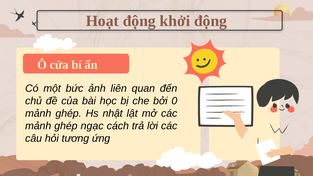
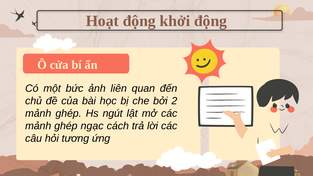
0: 0 -> 2
nhật: nhật -> ngút
